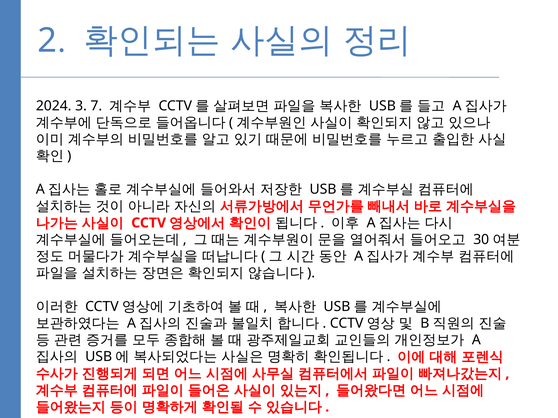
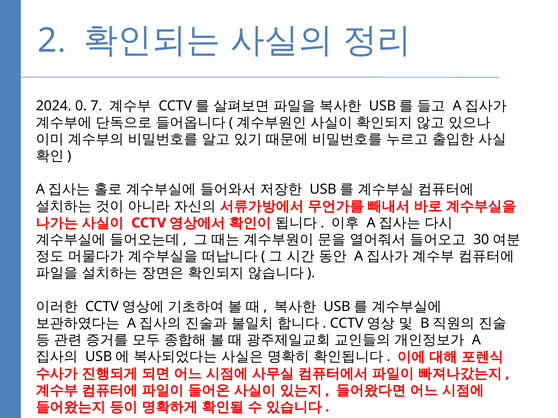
3: 3 -> 0
